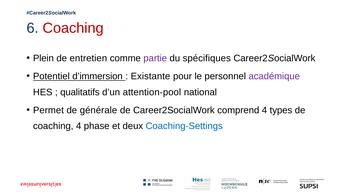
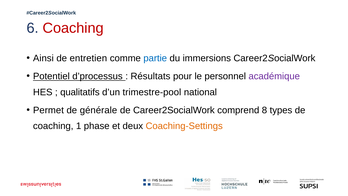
Plein: Plein -> Ainsi
partie colour: purple -> blue
spécifiques: spécifiques -> immersions
d’immersion: d’immersion -> d’processus
Existante: Existante -> Résultats
attention-pool: attention-pool -> trimestre-pool
comprend 4: 4 -> 8
coaching 4: 4 -> 1
Coaching-Settings colour: blue -> orange
